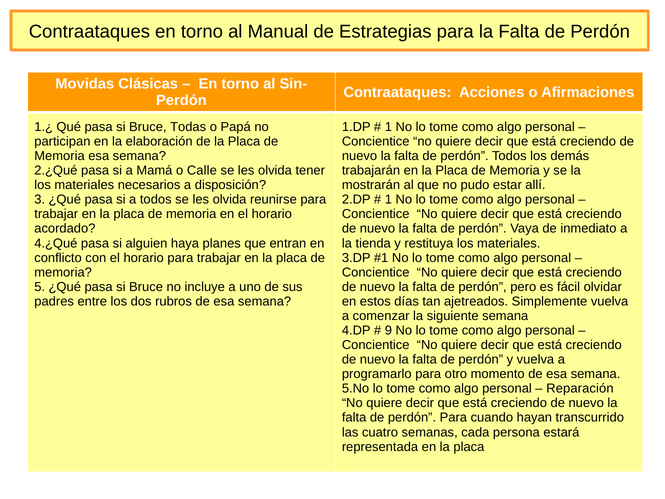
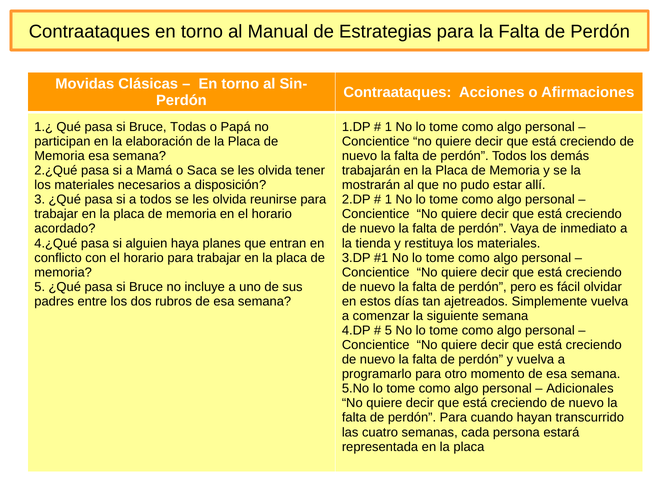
Calle: Calle -> Saca
9 at (388, 330): 9 -> 5
Reparación: Reparación -> Adicionales
